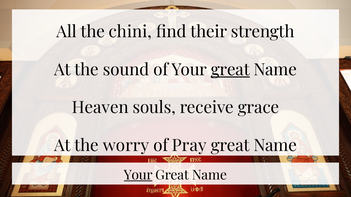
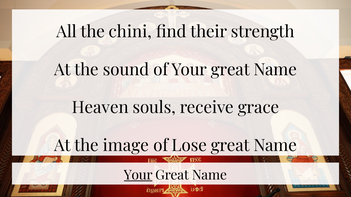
great at (230, 70) underline: present -> none
worry: worry -> image
Pray: Pray -> Lose
